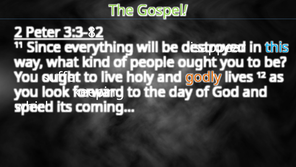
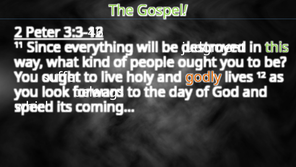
3:3-82: 3:3-82 -> 3:3-46
disappear: disappear -> judgment
this colour: light blue -> light green
keeping: keeping -> belongs
